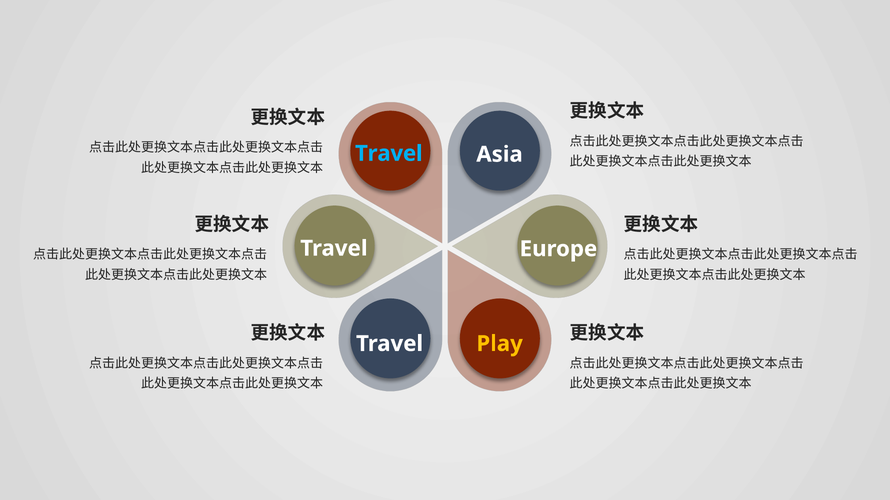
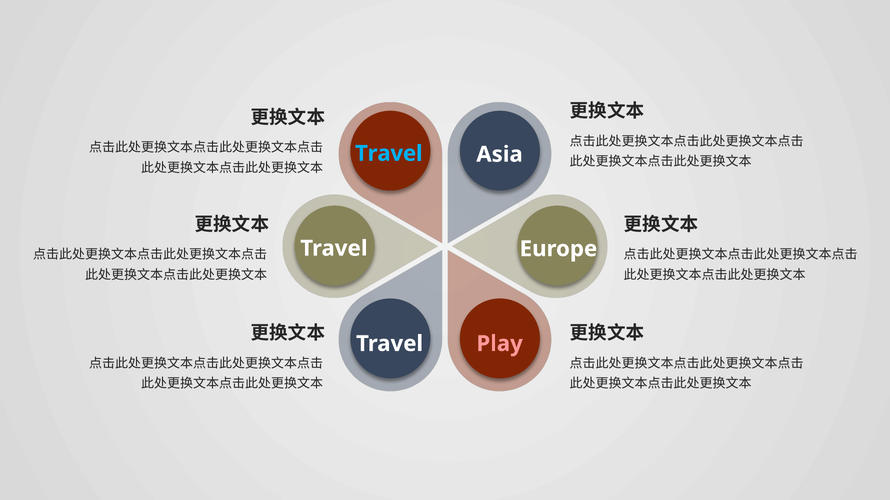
Play colour: yellow -> pink
